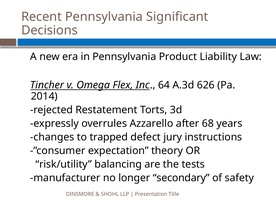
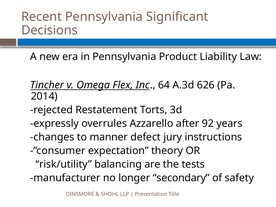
68: 68 -> 92
trapped: trapped -> manner
